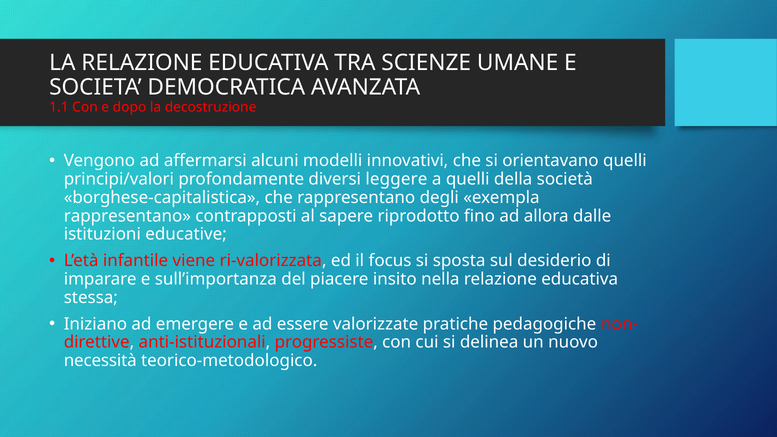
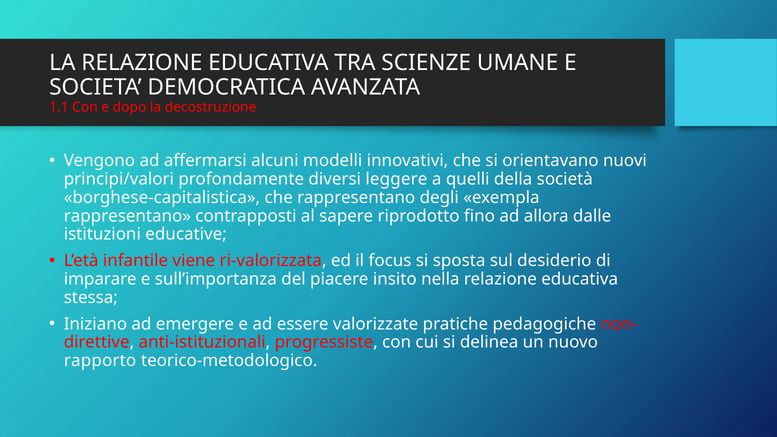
orientavano quelli: quelli -> nuovi
necessità: necessità -> rapporto
